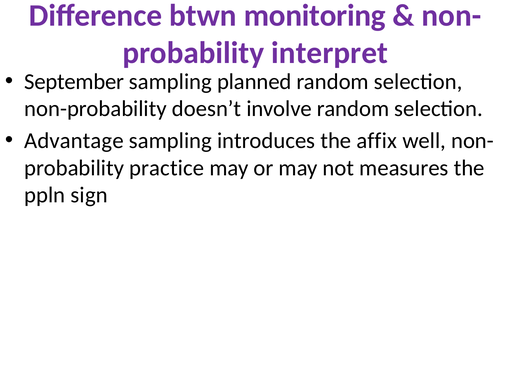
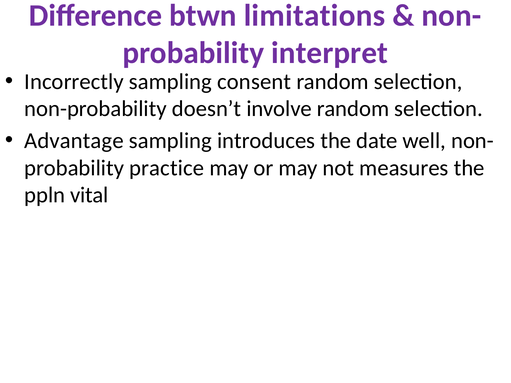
monitoring: monitoring -> limitations
September: September -> Incorrectly
planned: planned -> consent
affix: affix -> date
sign: sign -> vital
